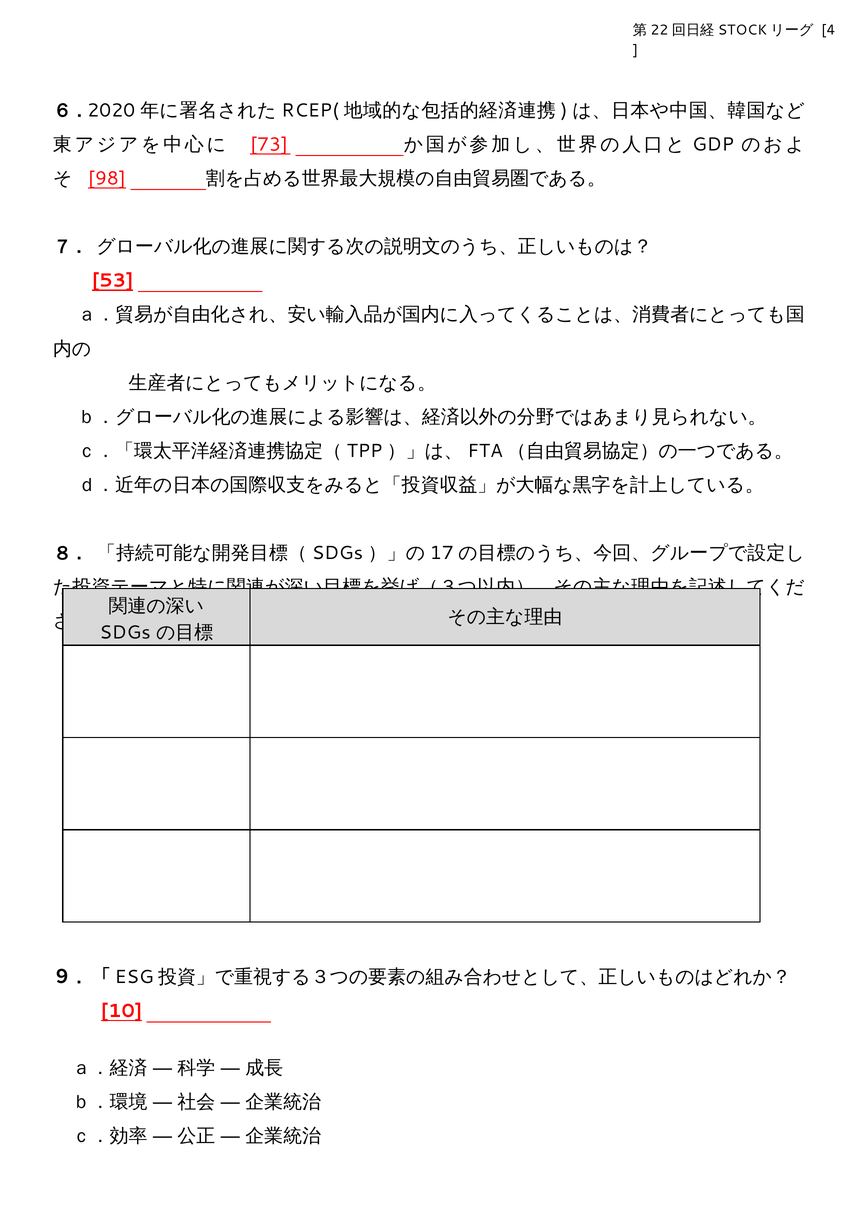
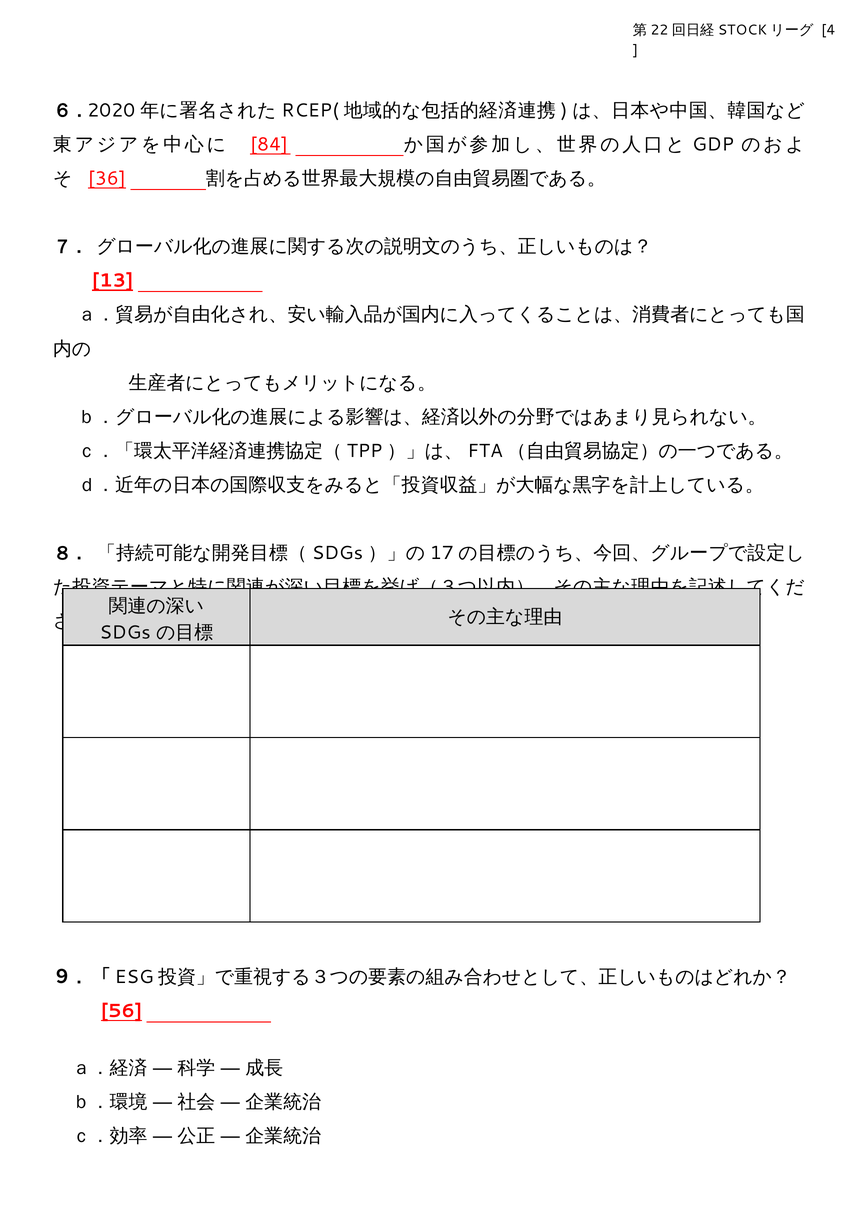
73: 73 -> 84
98: 98 -> 36
53: 53 -> 13
10: 10 -> 56
